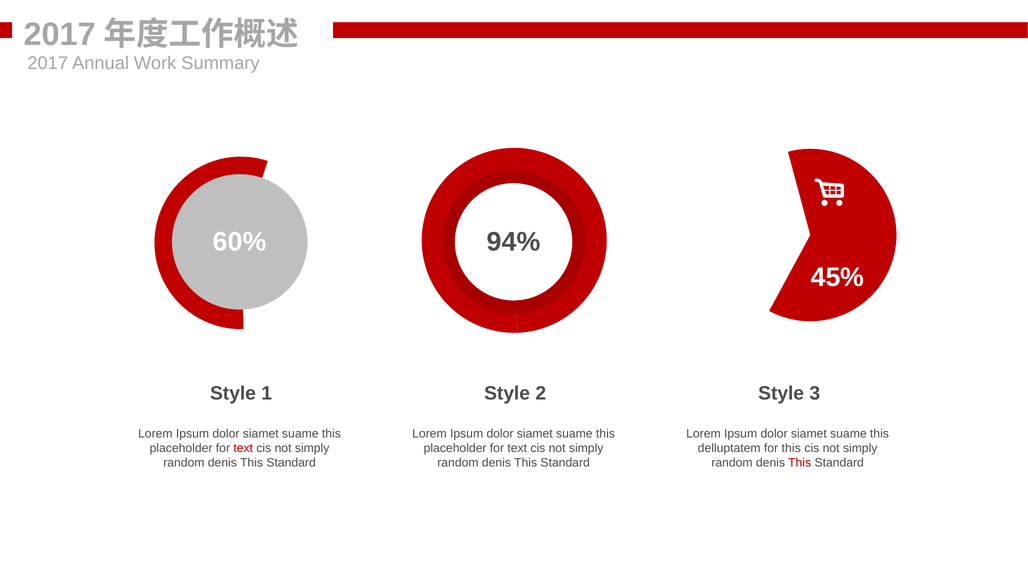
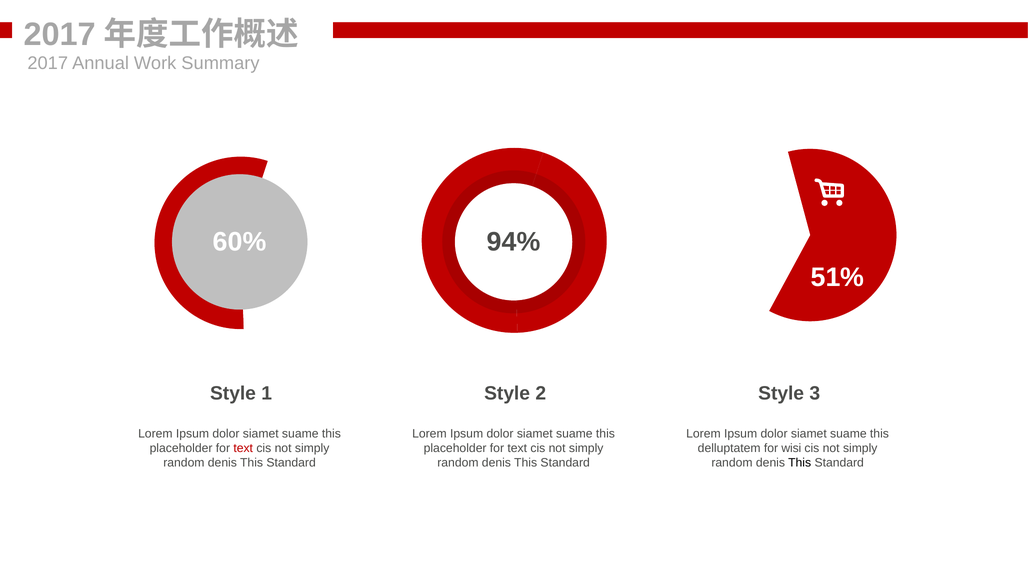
45%: 45% -> 51%
for this: this -> wisi
This at (800, 463) colour: red -> black
